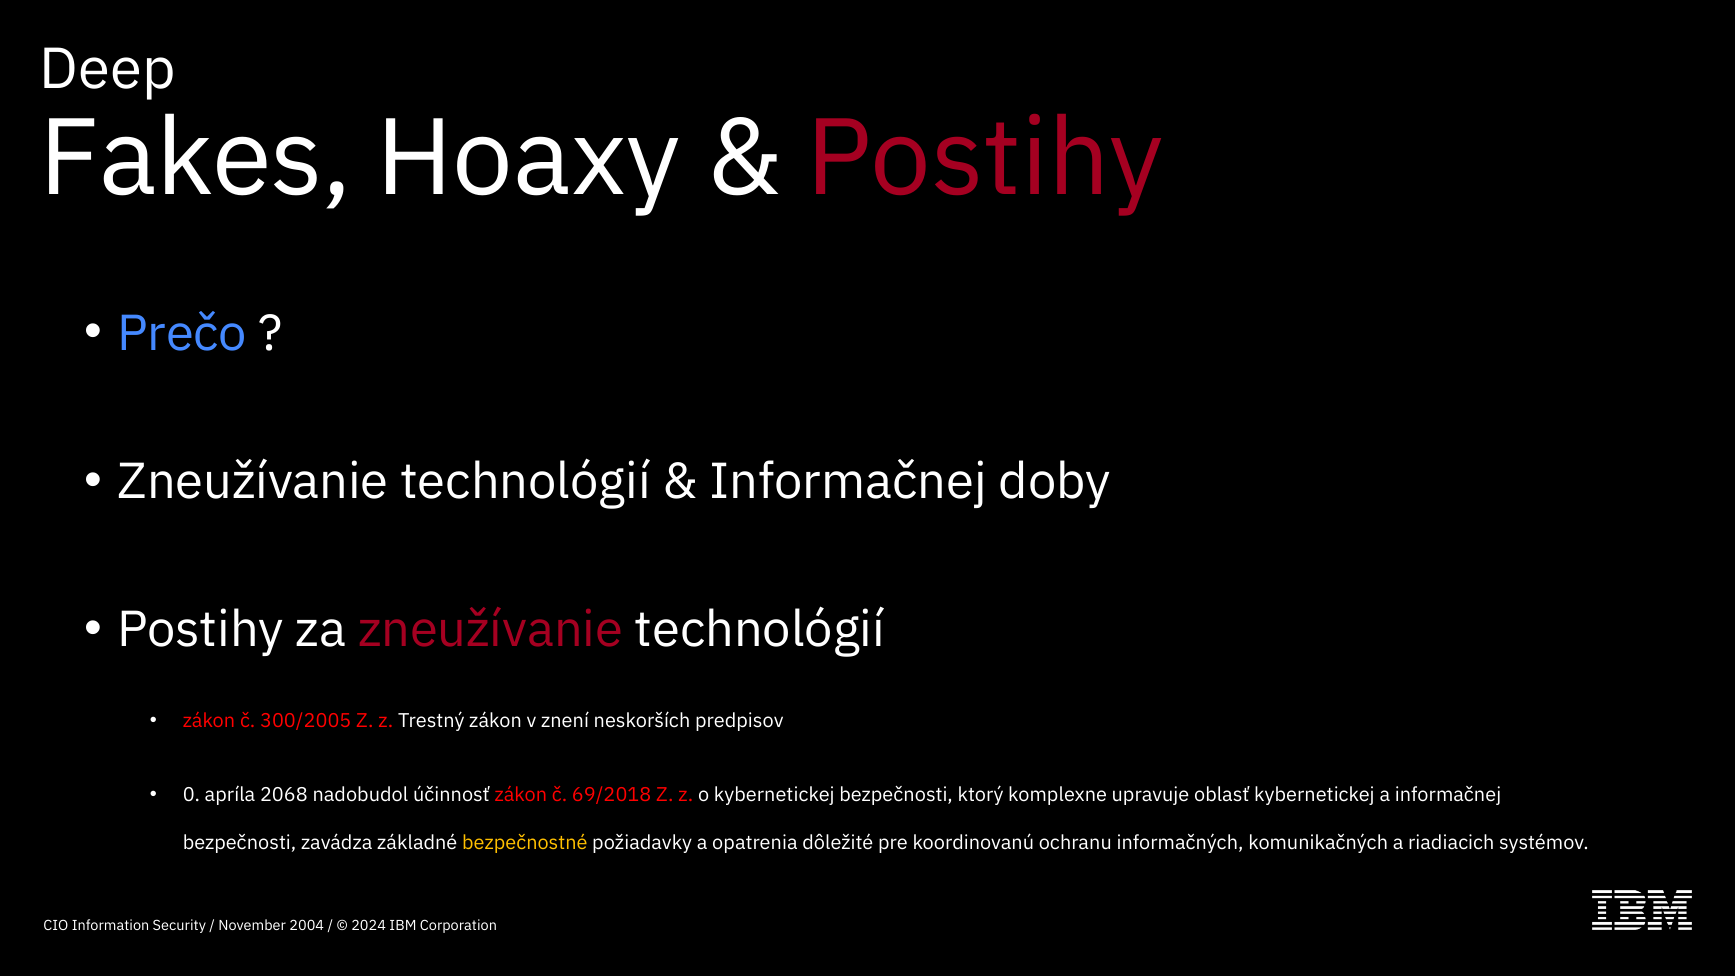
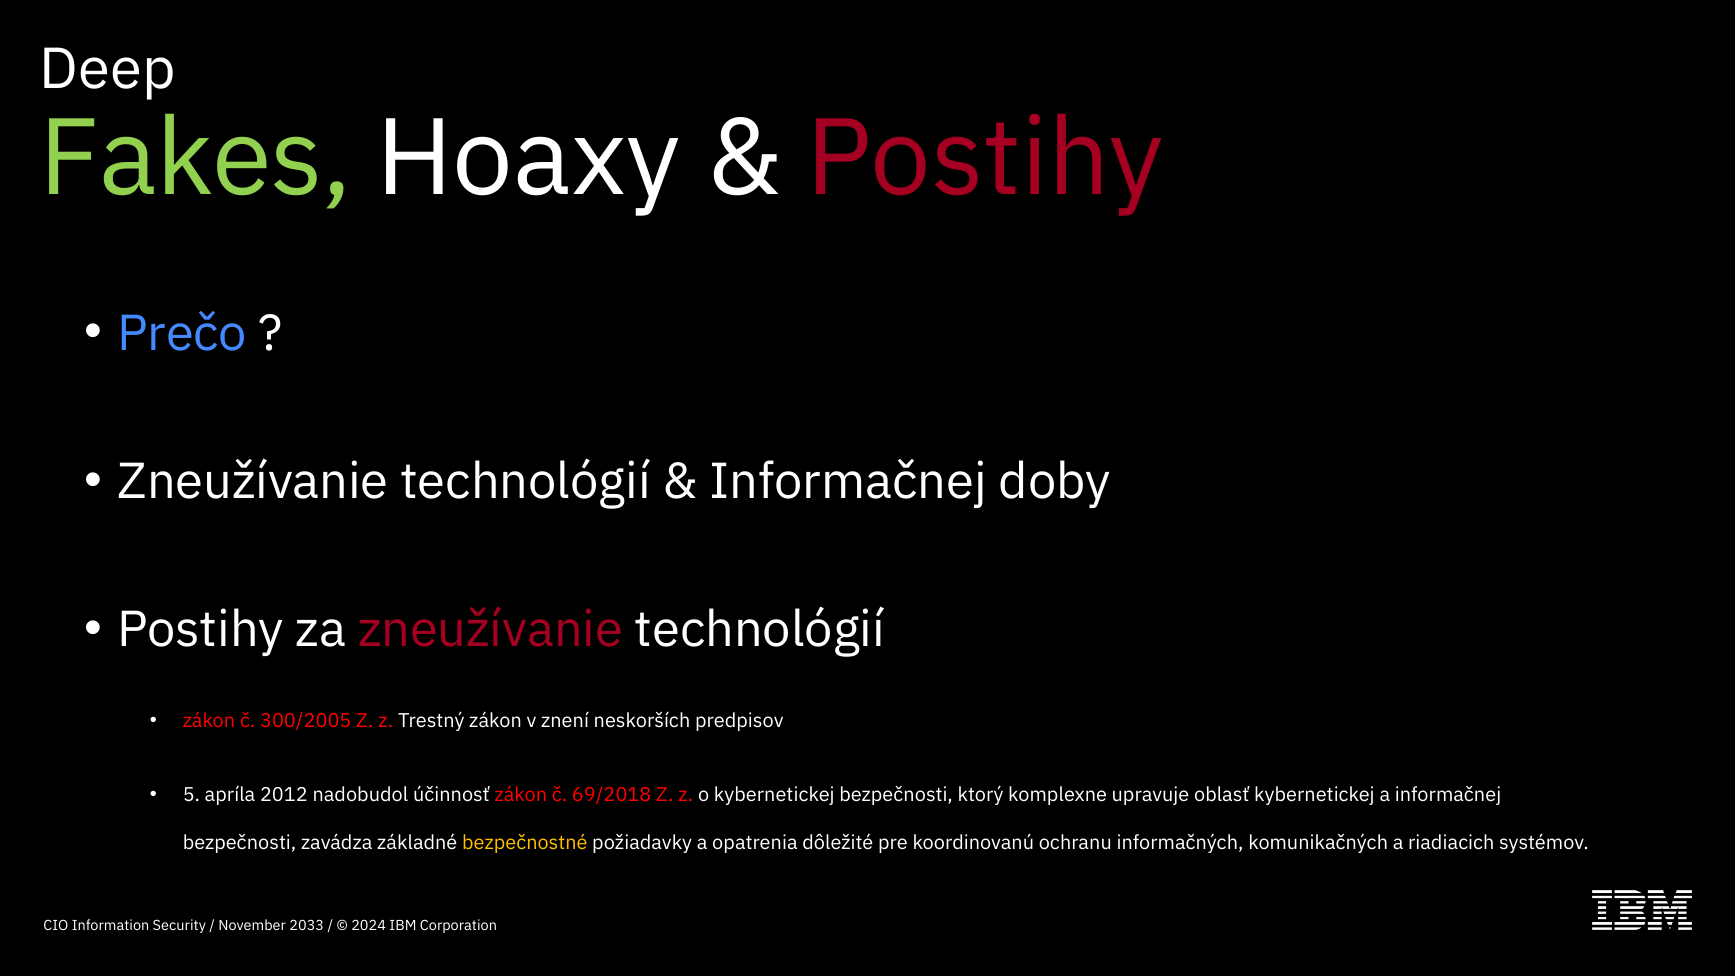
Fakes colour: white -> light green
0: 0 -> 5
2068: 2068 -> 2012
2004: 2004 -> 2033
